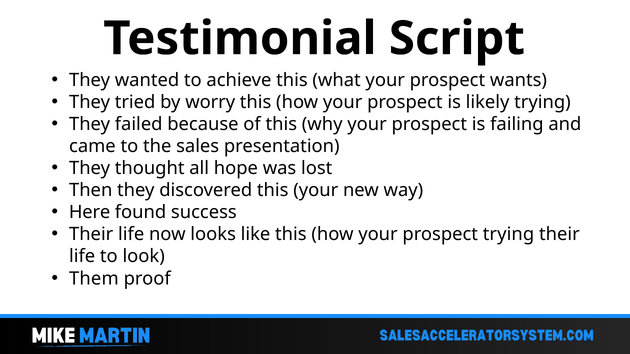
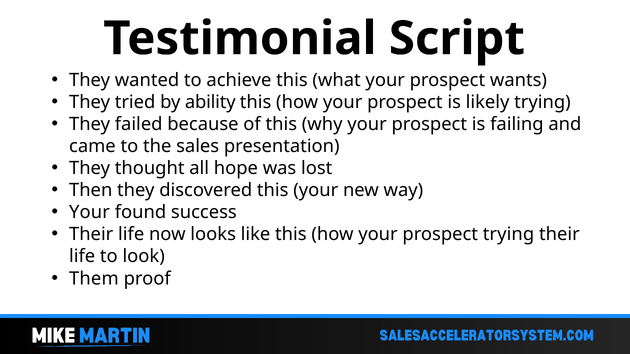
worry: worry -> ability
Here at (90, 213): Here -> Your
